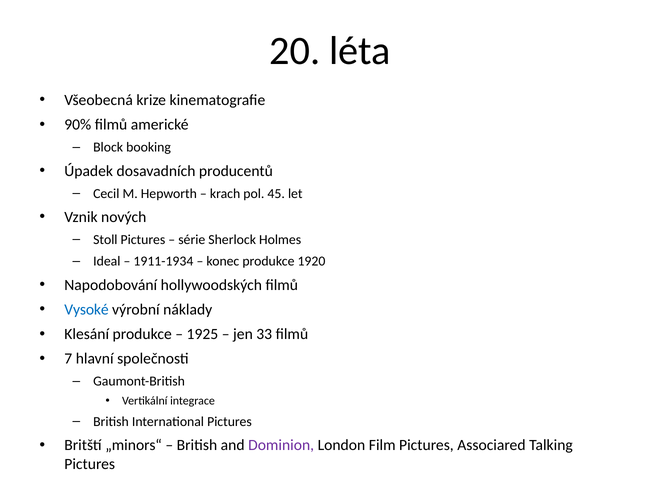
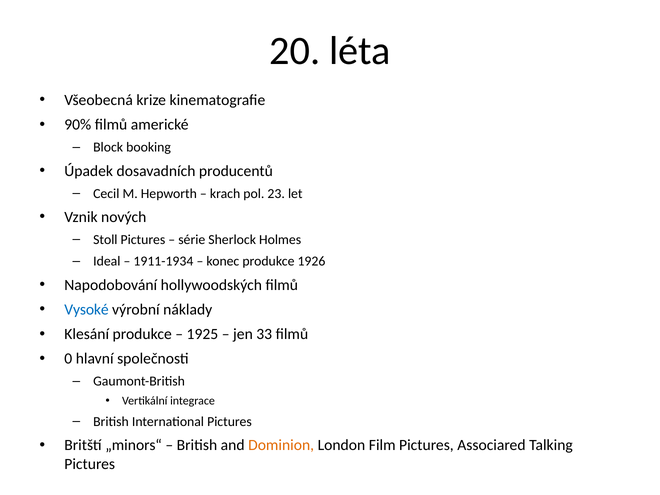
45: 45 -> 23
1920: 1920 -> 1926
7: 7 -> 0
Dominion colour: purple -> orange
